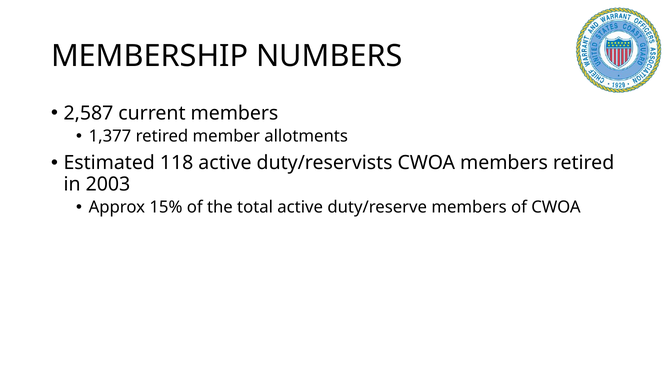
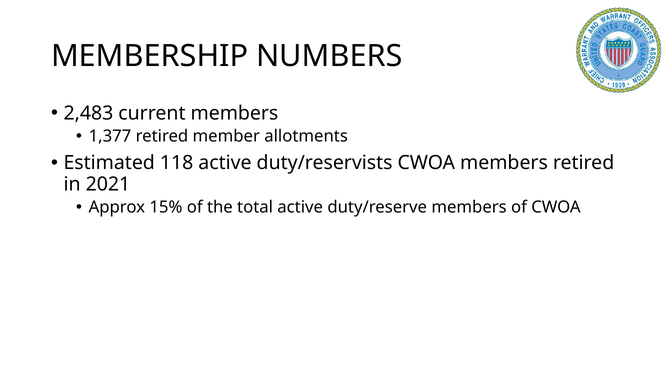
2,587: 2,587 -> 2,483
2003: 2003 -> 2021
